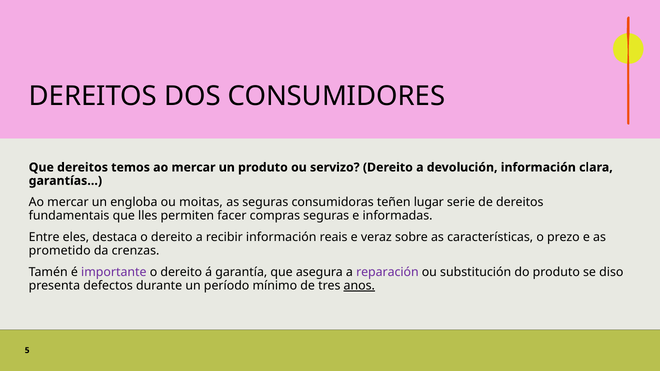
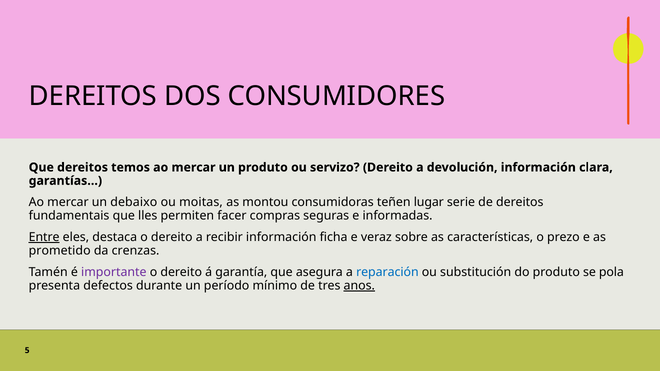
engloba: engloba -> debaixo
as seguras: seguras -> montou
Entre underline: none -> present
reais: reais -> ficha
reparación colour: purple -> blue
diso: diso -> pola
